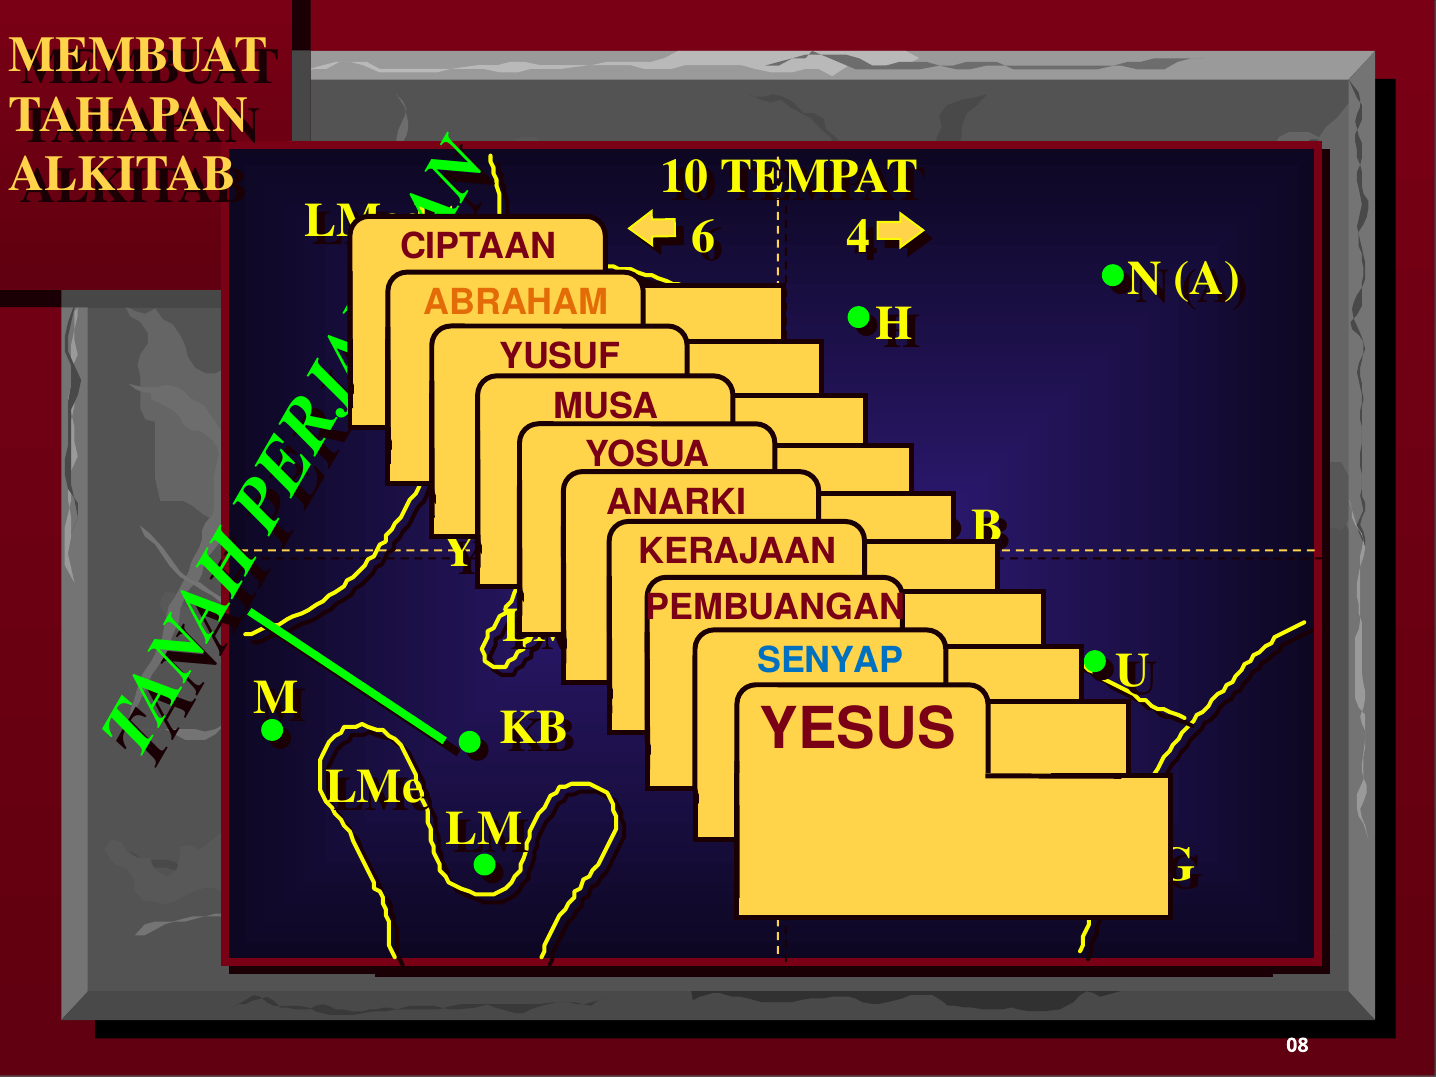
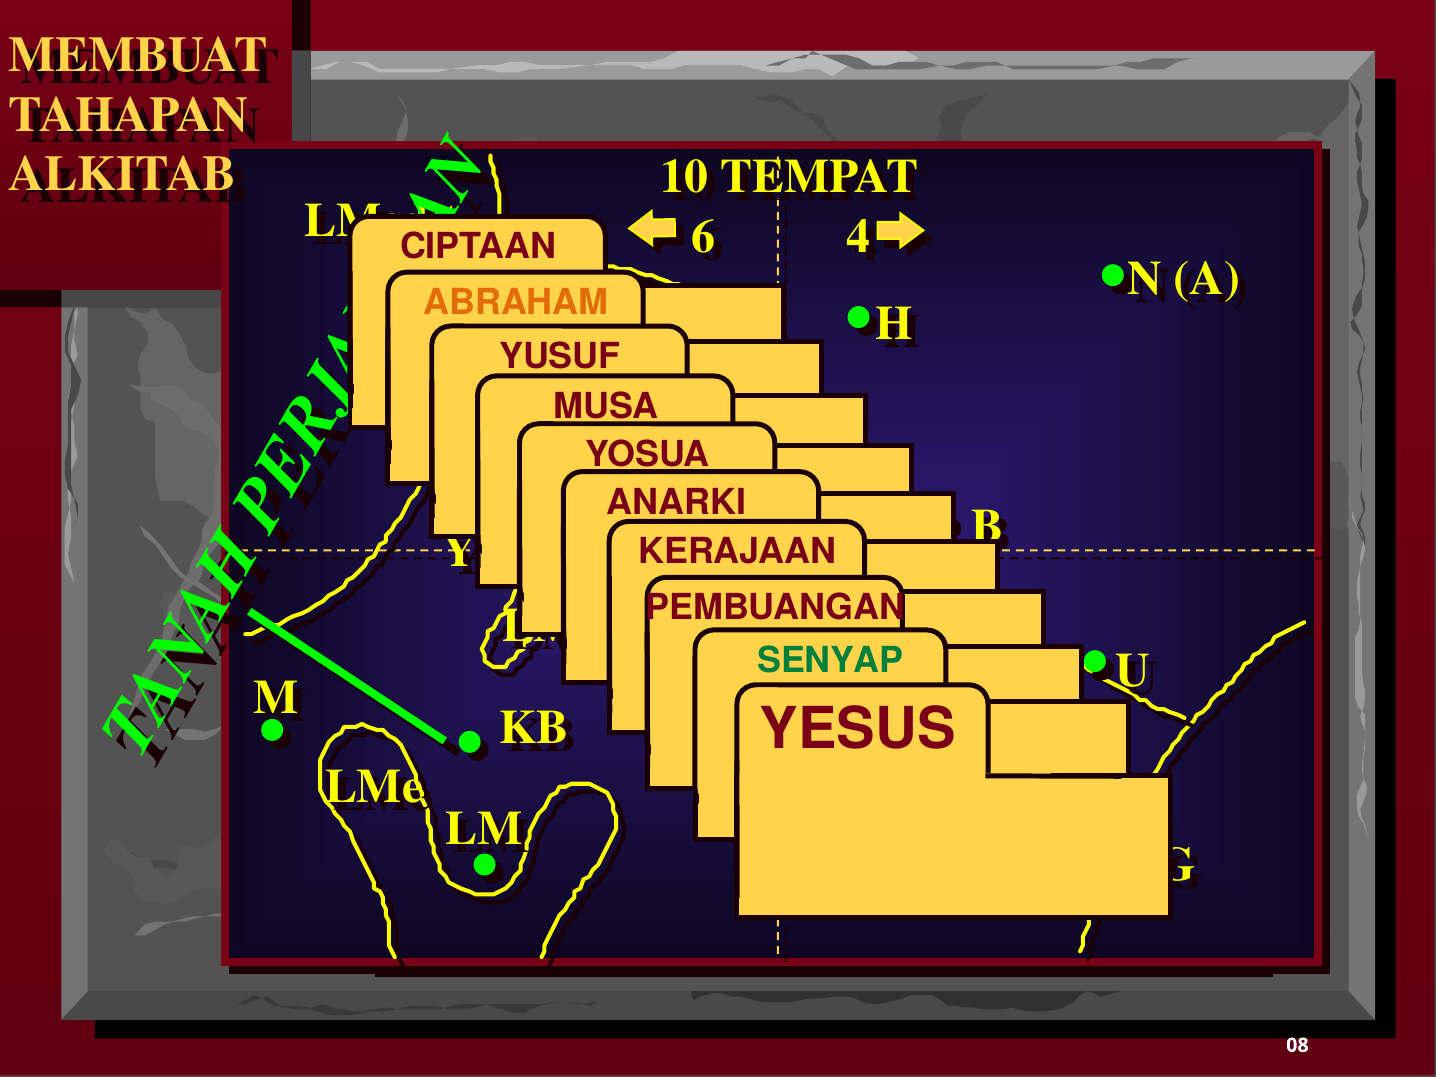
SENYAP colour: blue -> green
